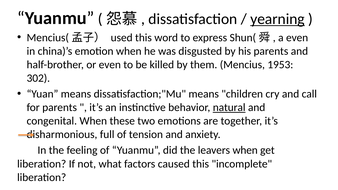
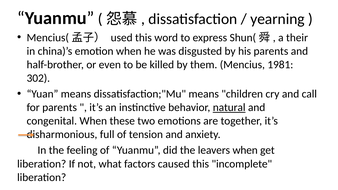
yearning underline: present -> none
a even: even -> their
1953: 1953 -> 1981
